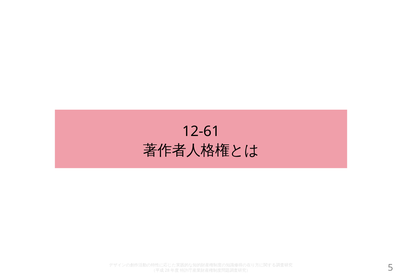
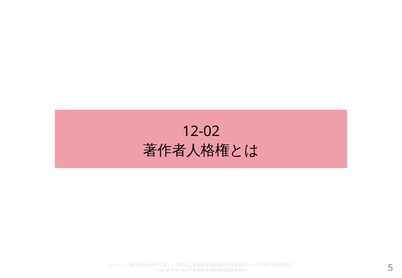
12-61: 12-61 -> 12-02
